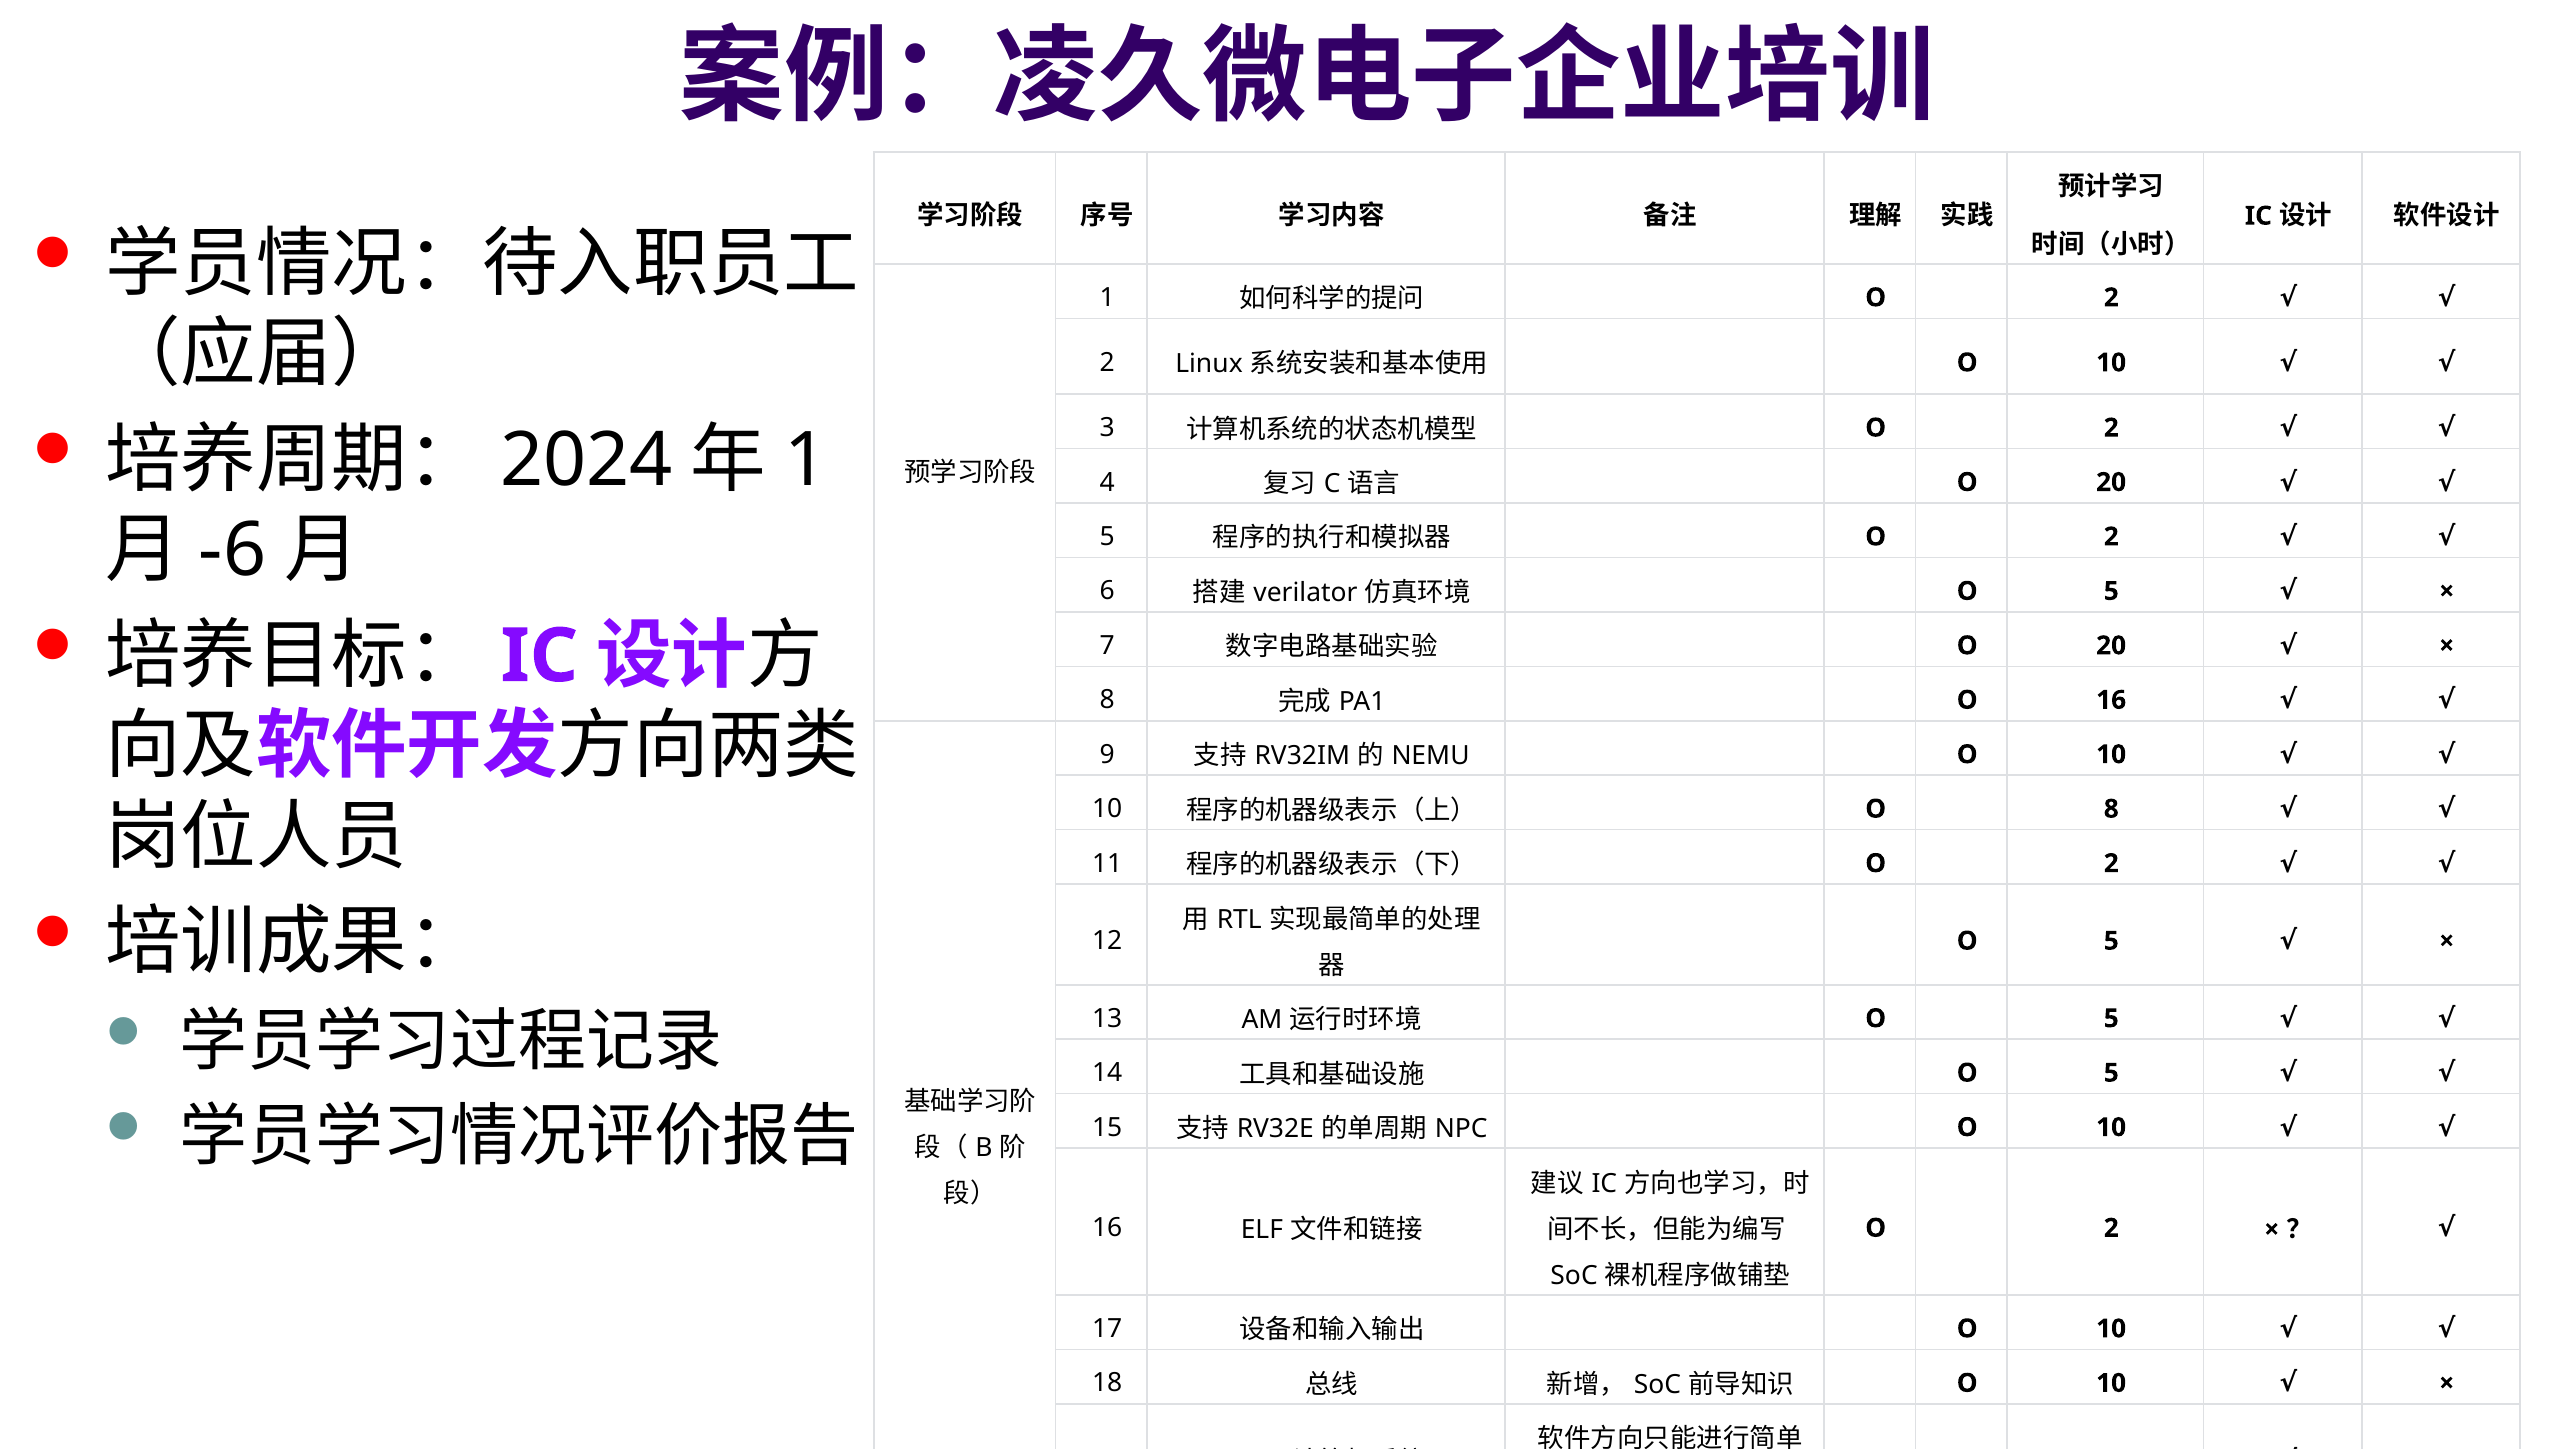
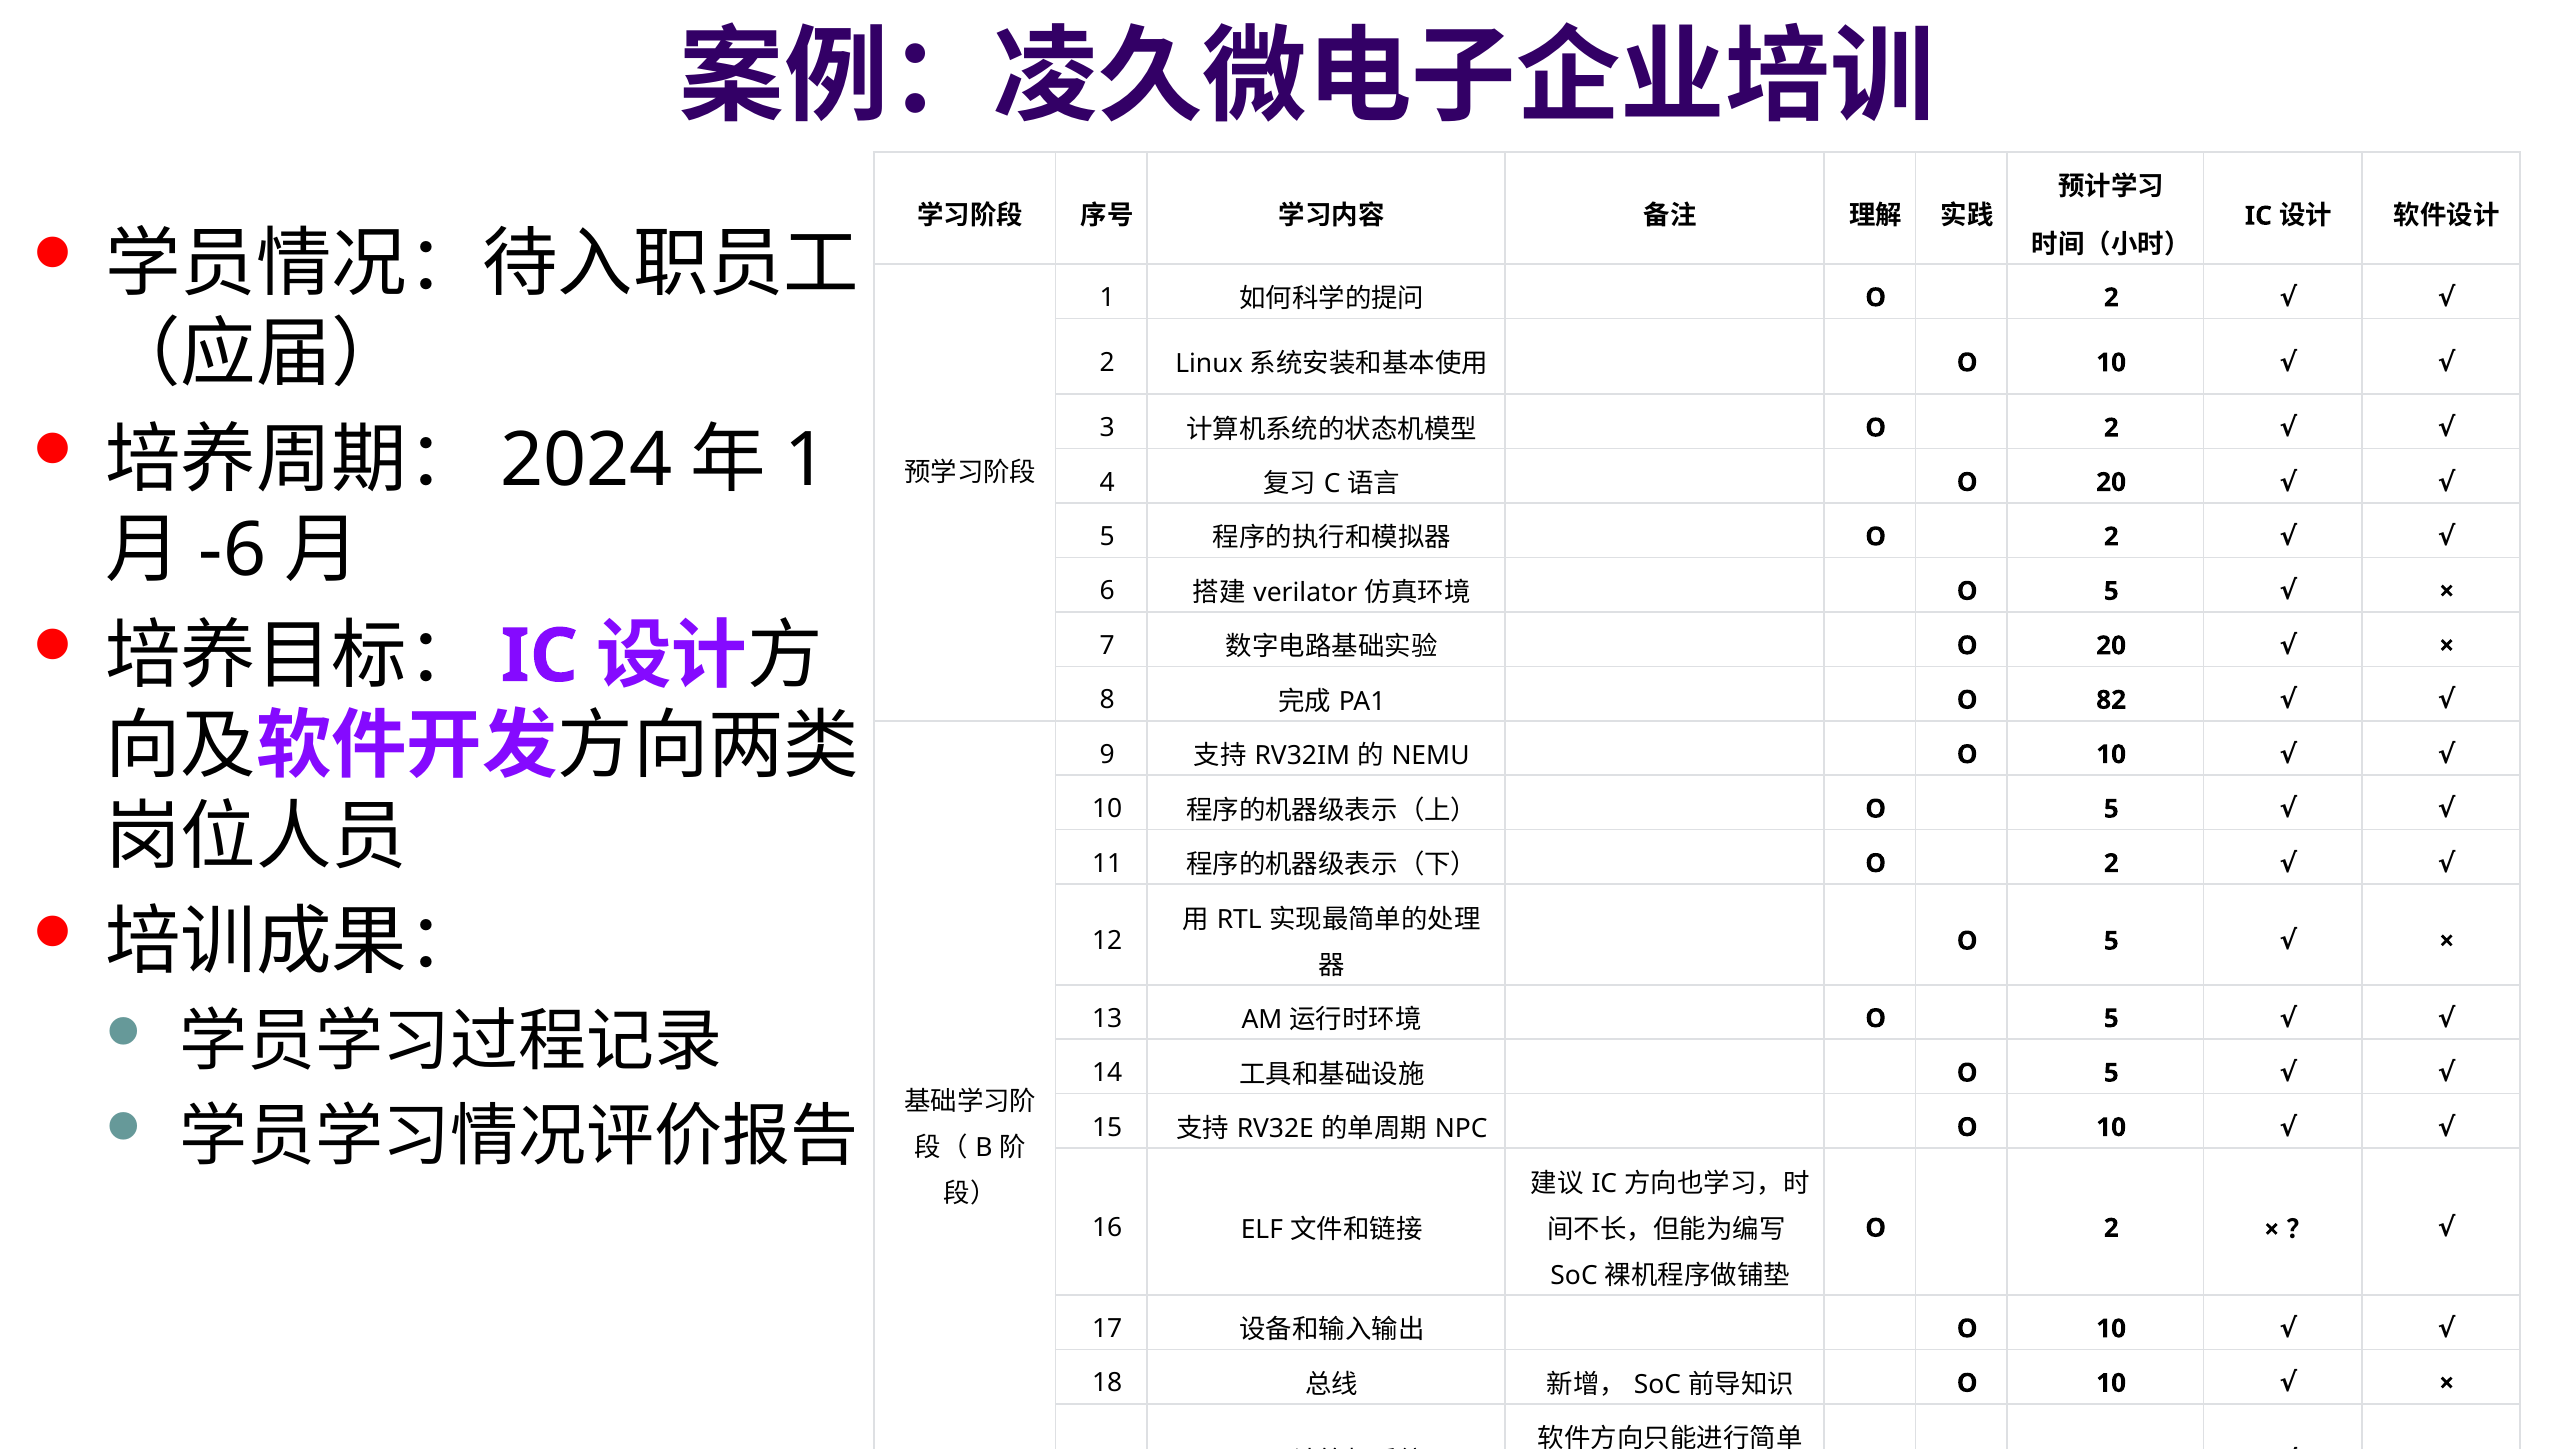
O 16: 16 -> 82
8 at (2111, 809): 8 -> 5
